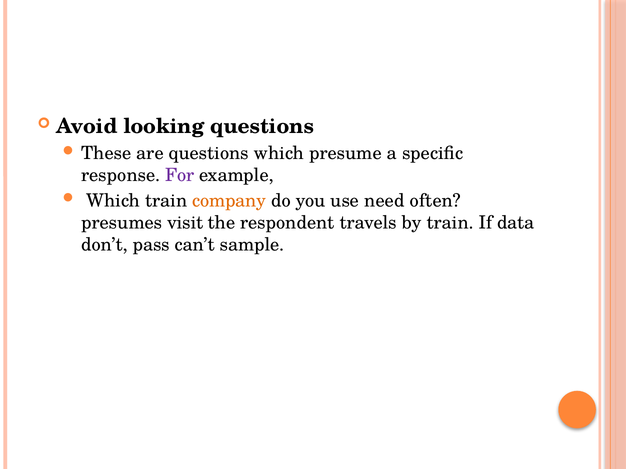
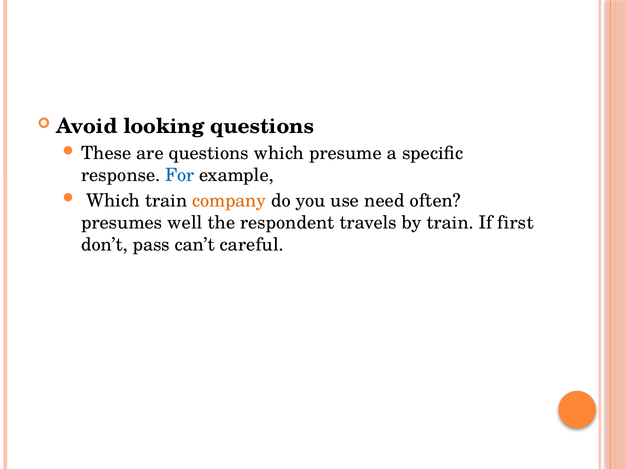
For colour: purple -> blue
visit: visit -> well
data: data -> first
sample: sample -> careful
